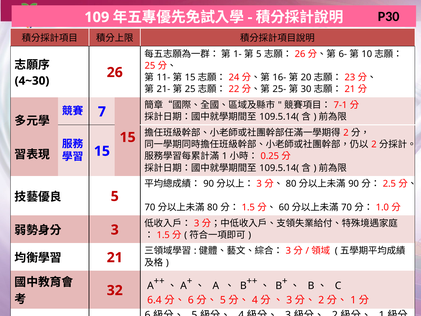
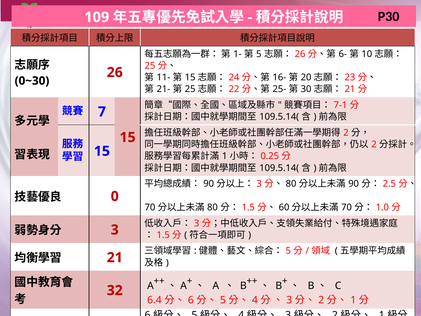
4~30: 4~30 -> 0~30
5 at (115, 196): 5 -> 0
3 at (288, 251): 3 -> 5
